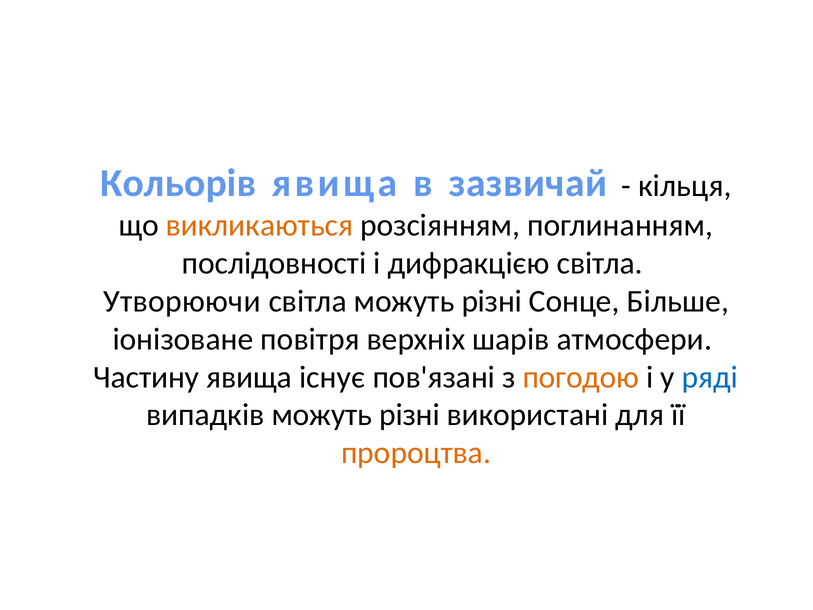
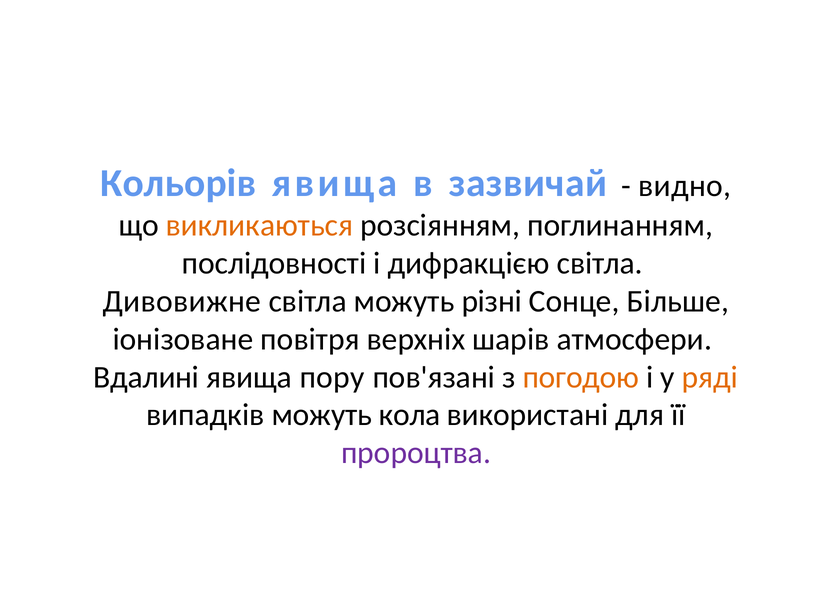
кільця: кільця -> видно
Утворюючи: Утворюючи -> Дивовижне
Частину: Частину -> Вдалині
існує: існує -> пору
ряді colour: blue -> orange
випадків можуть різні: різні -> кола
пророцтва colour: orange -> purple
